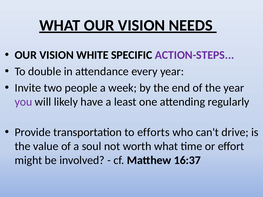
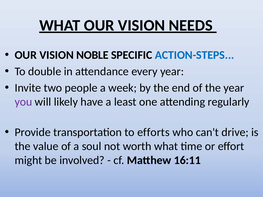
WHITE: WHITE -> NOBLE
ACTION-STEPS colour: purple -> blue
16:37: 16:37 -> 16:11
